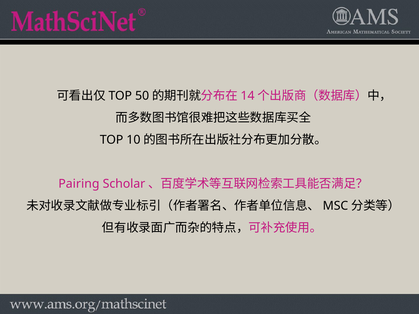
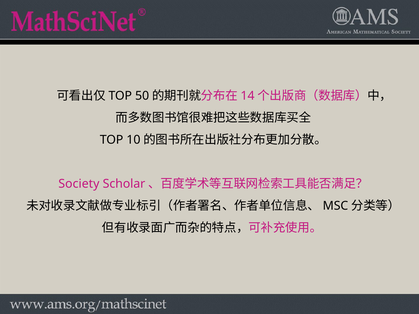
Pairing: Pairing -> Society
